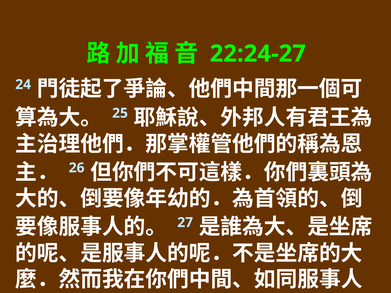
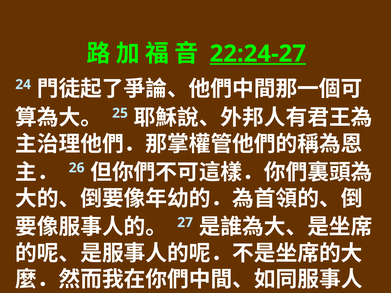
22:24-27 underline: none -> present
